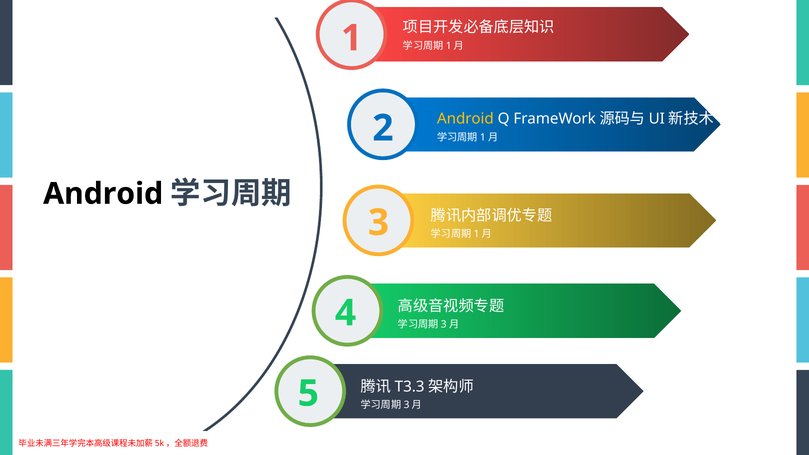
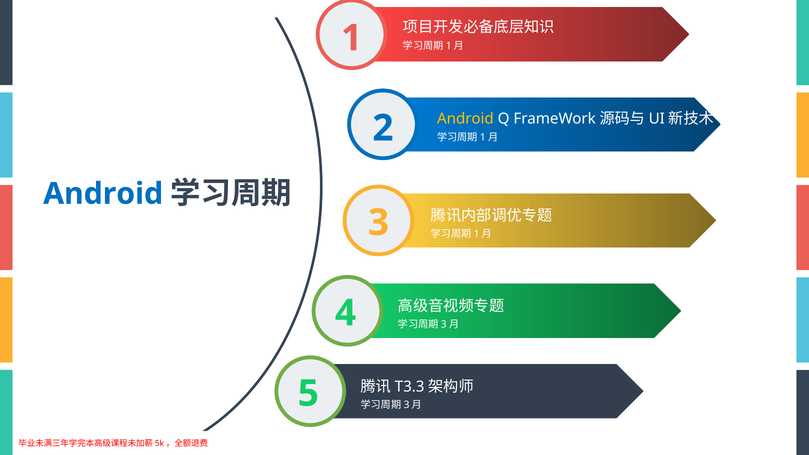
Android at (103, 194) colour: black -> blue
